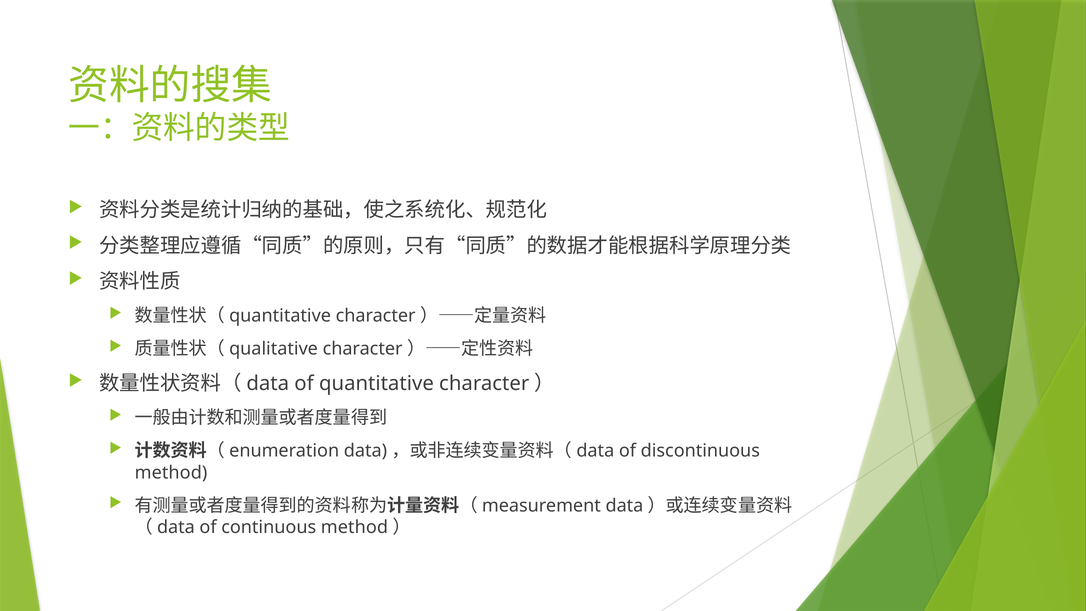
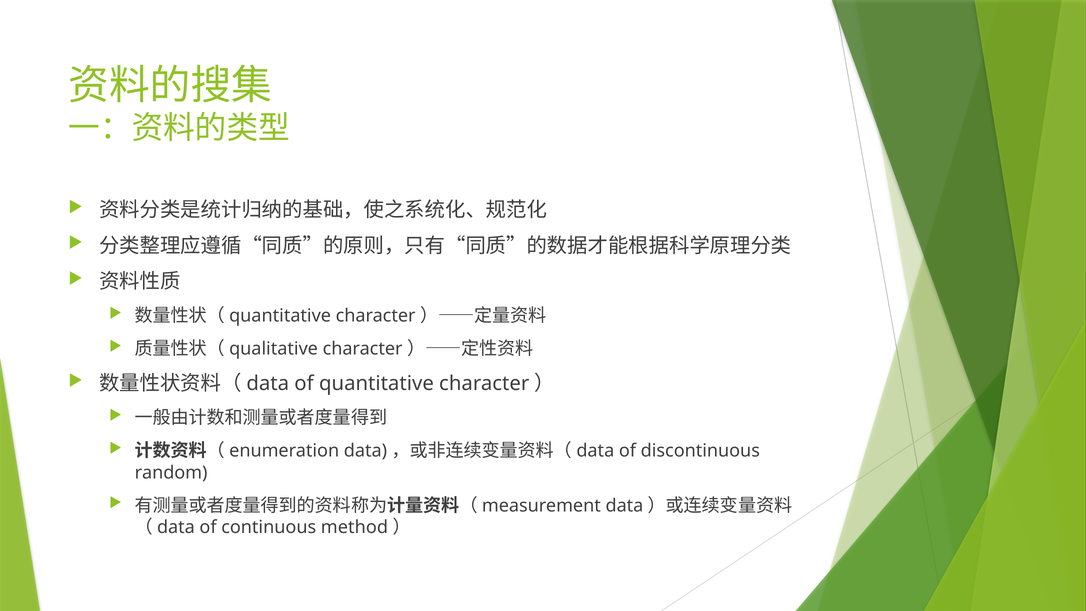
method at (171, 472): method -> random
